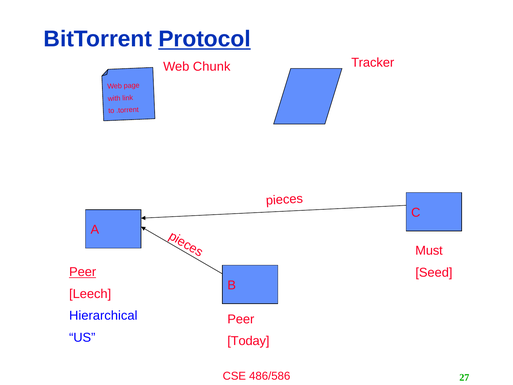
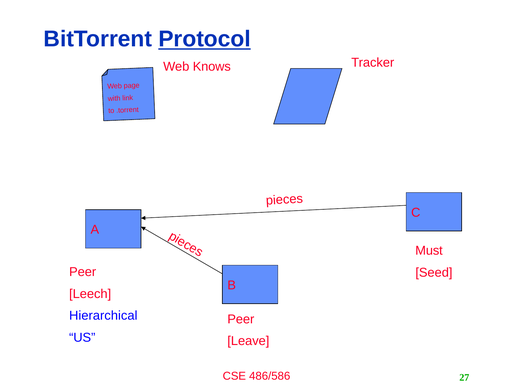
Chunk: Chunk -> Knows
Peer at (83, 272) underline: present -> none
Today: Today -> Leave
